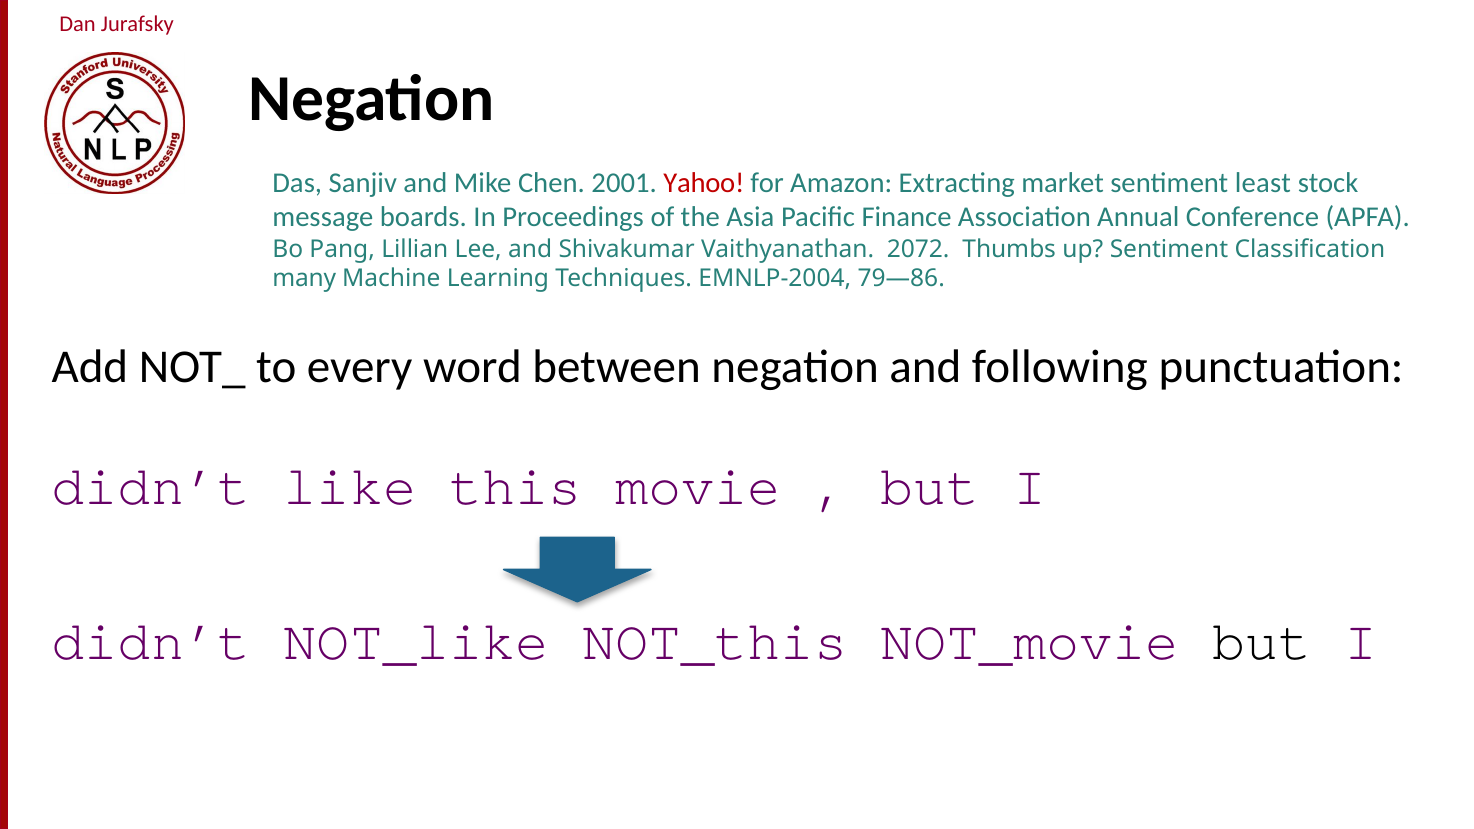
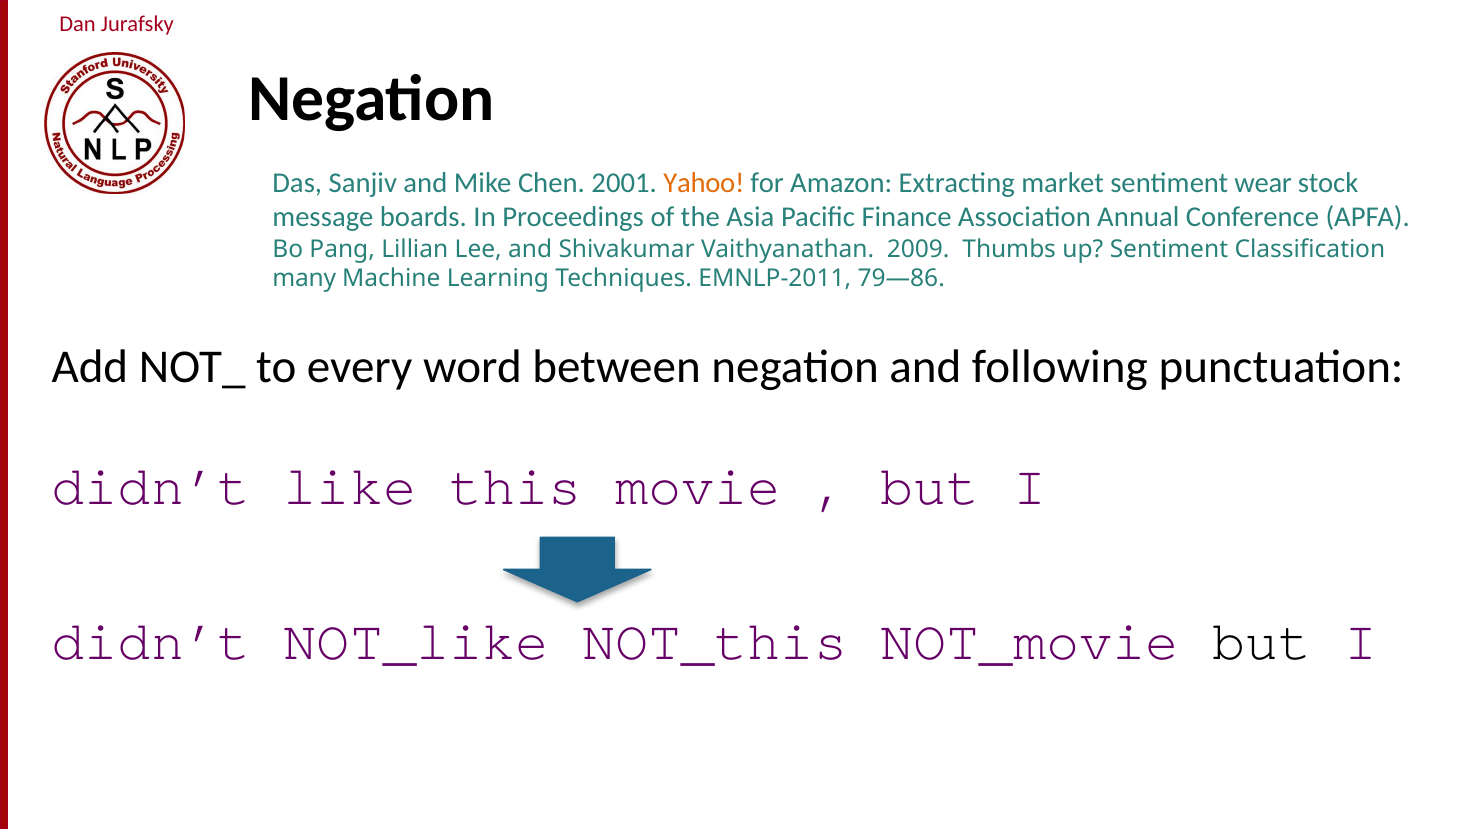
Yahoo colour: red -> orange
least: least -> wear
2072: 2072 -> 2009
EMNLP-2004: EMNLP-2004 -> EMNLP-2011
